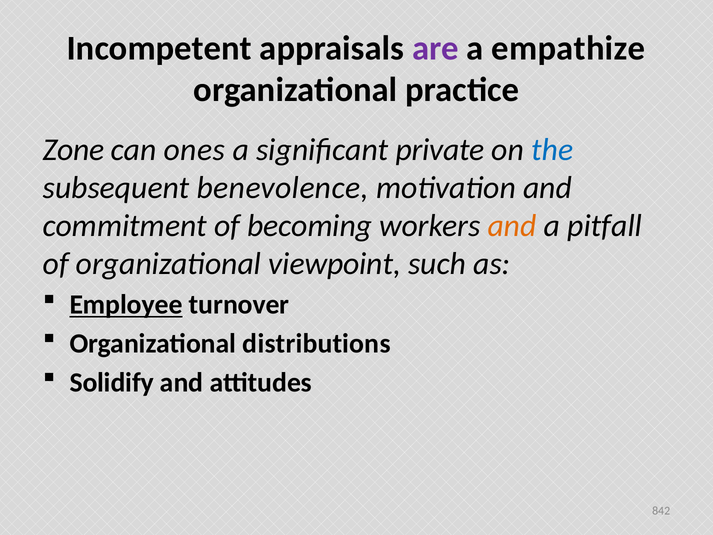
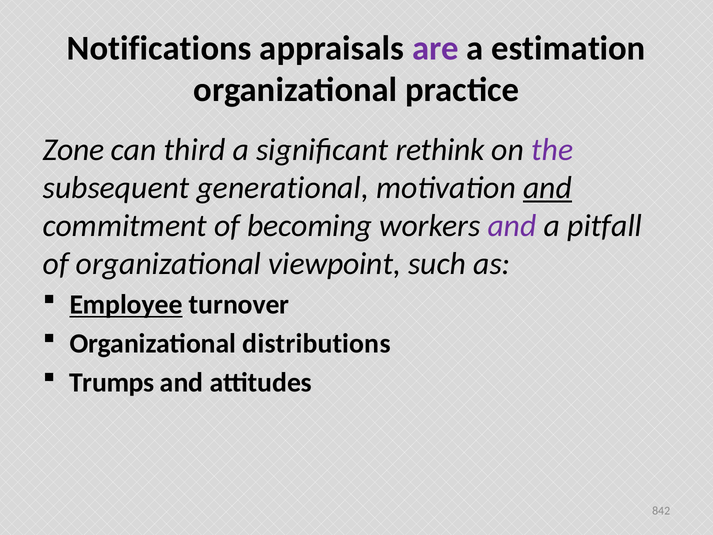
Incompetent: Incompetent -> Notifications
empathize: empathize -> estimation
ones: ones -> third
private: private -> rethink
the colour: blue -> purple
benevolence: benevolence -> generational
and at (547, 188) underline: none -> present
and at (512, 226) colour: orange -> purple
Solidify: Solidify -> Trumps
